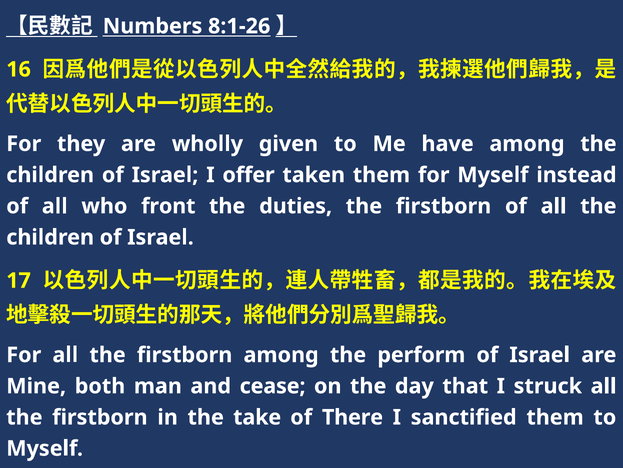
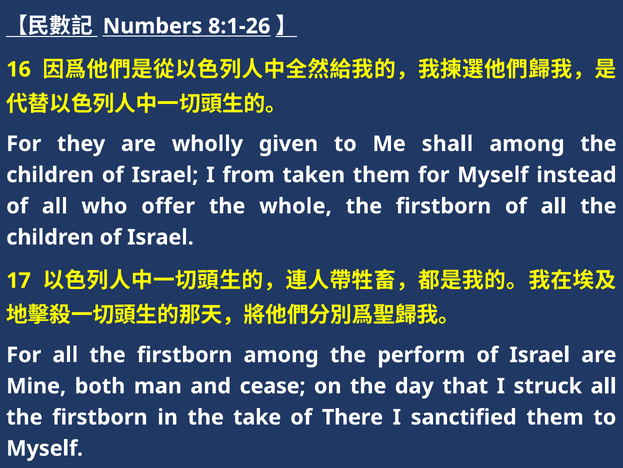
have: have -> shall
offer: offer -> from
front: front -> offer
duties: duties -> whole
